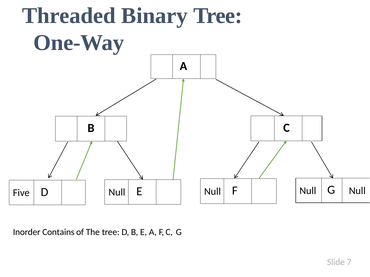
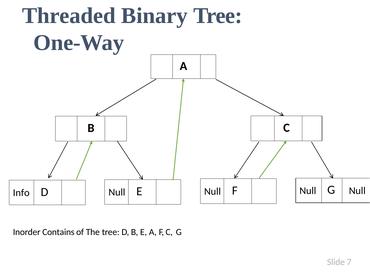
Five: Five -> Info
